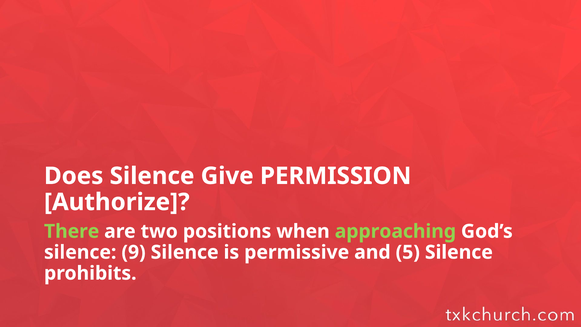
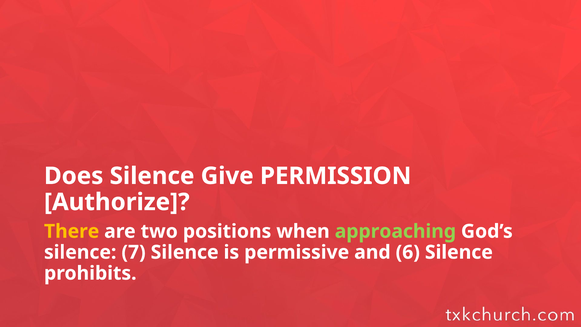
There colour: light green -> yellow
9: 9 -> 7
5: 5 -> 6
